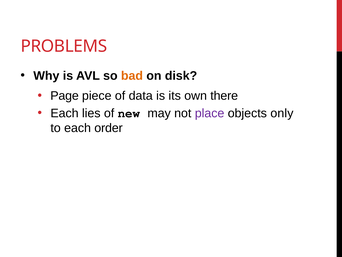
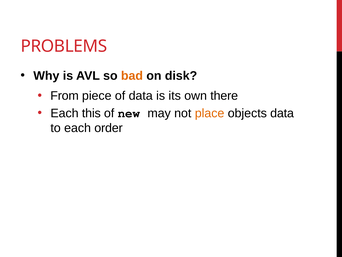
Page: Page -> From
lies: lies -> this
place colour: purple -> orange
objects only: only -> data
